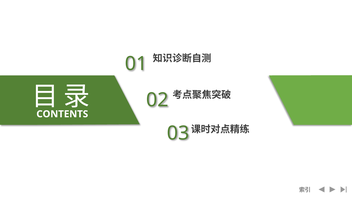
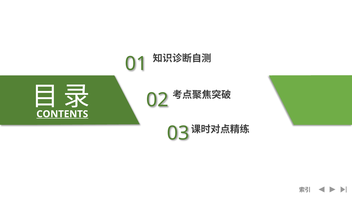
CONTENTS underline: none -> present
